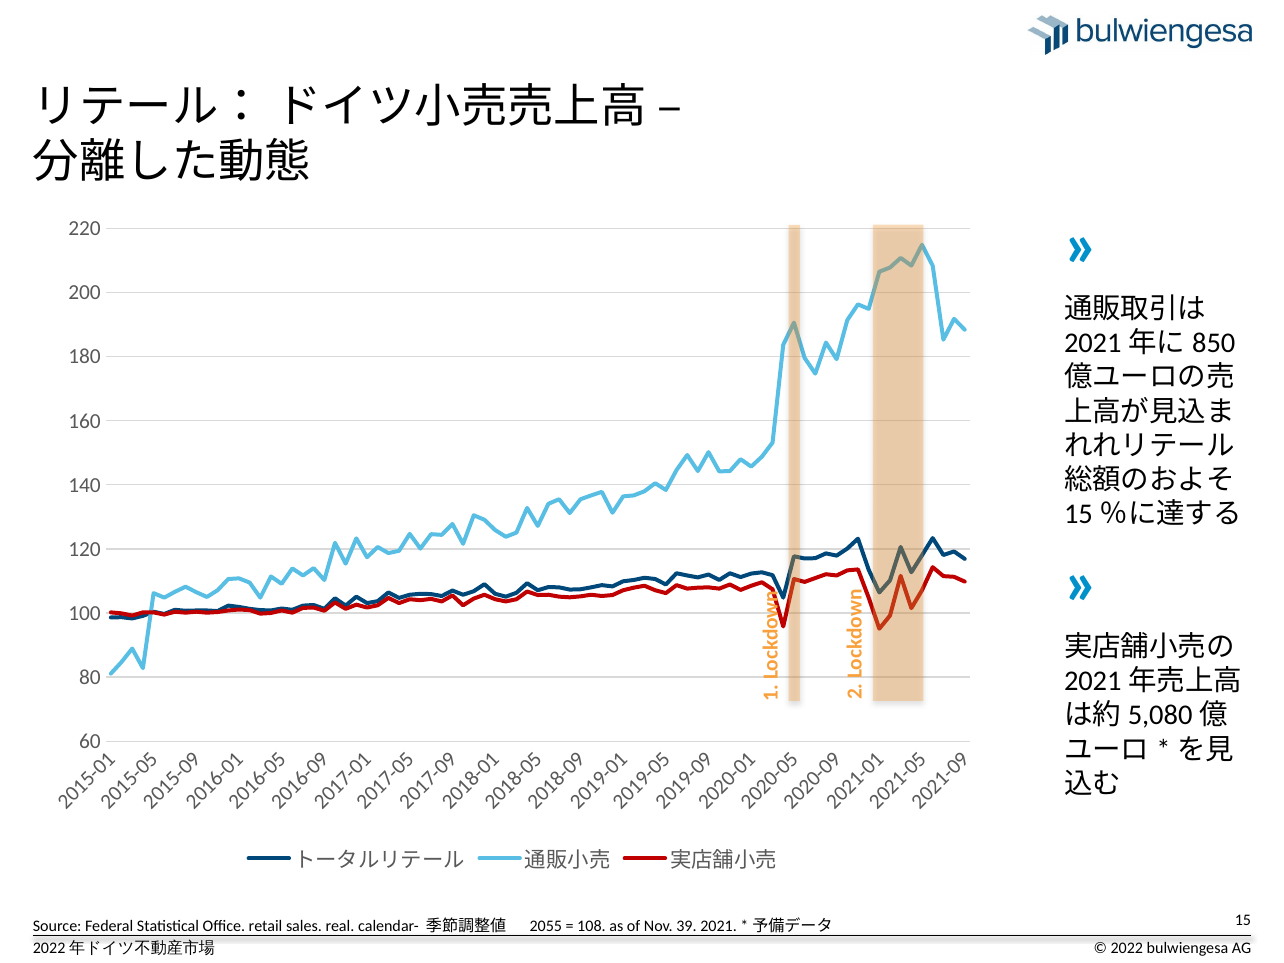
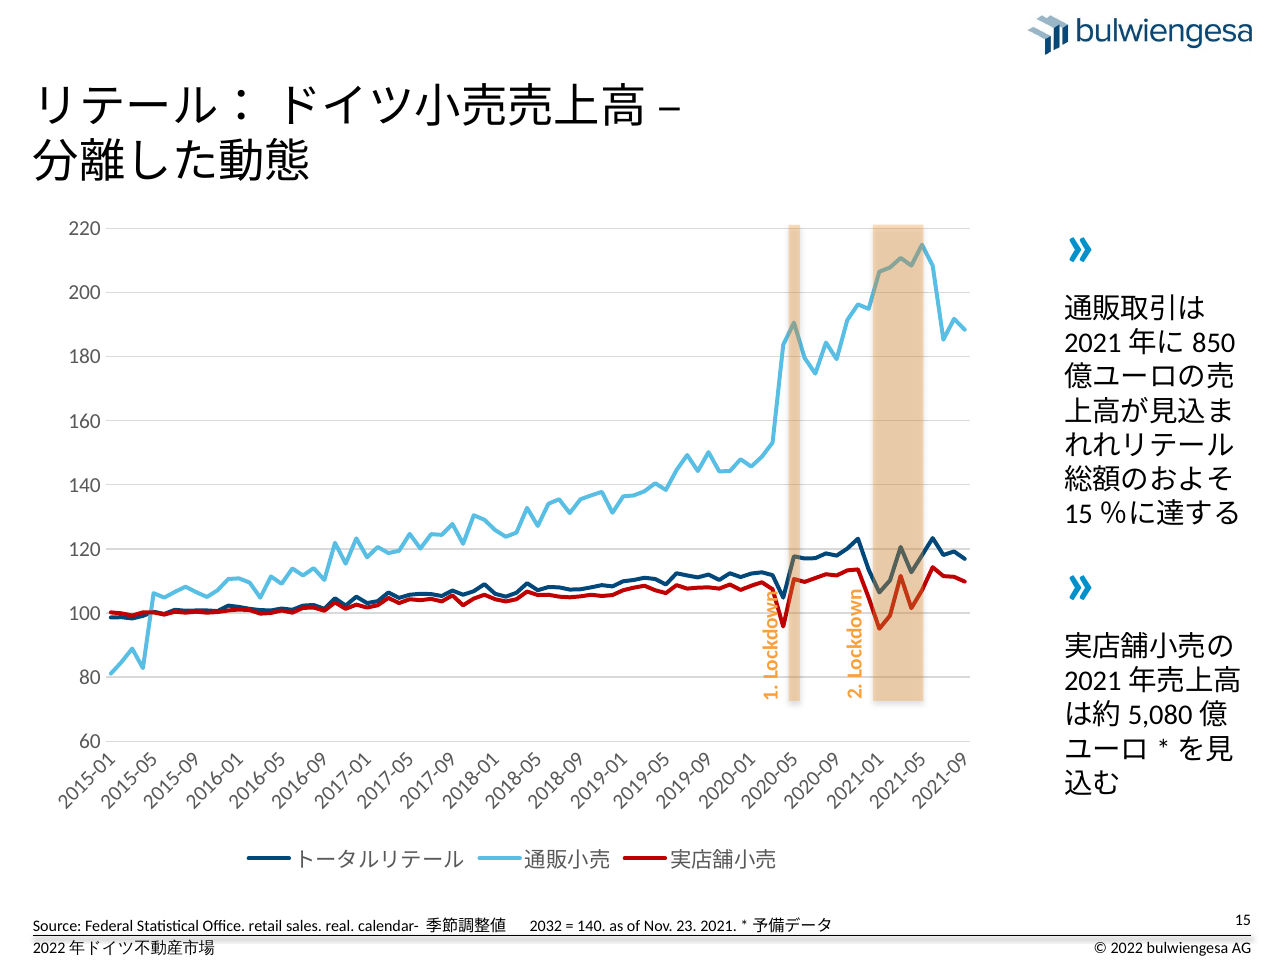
2055: 2055 -> 2032
108 at (591, 926): 108 -> 140
39: 39 -> 23
